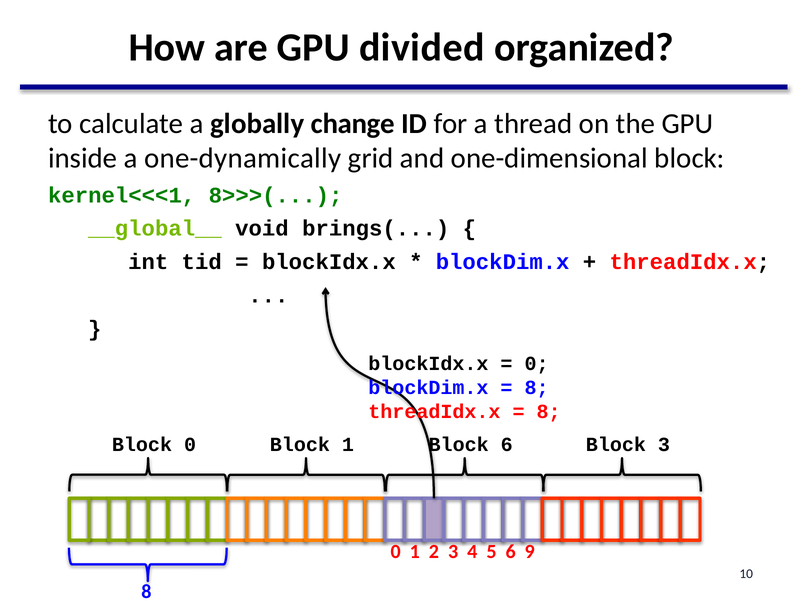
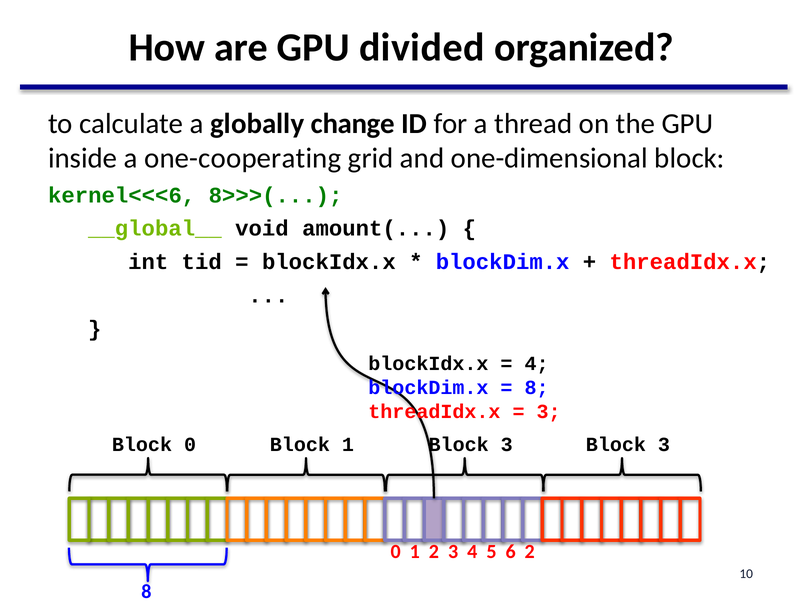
one-dynamically: one-dynamically -> one-cooperating
kernel<<<1: kernel<<<1 -> kernel<<<6
brings(: brings( -> amount(
0 at (537, 364): 0 -> 4
8 at (549, 412): 8 -> 3
6 at (507, 445): 6 -> 3
6 9: 9 -> 2
